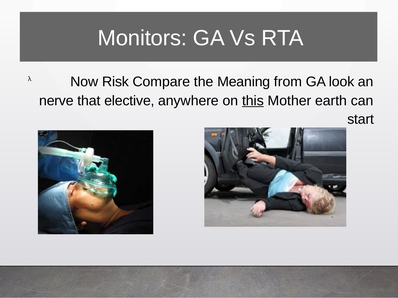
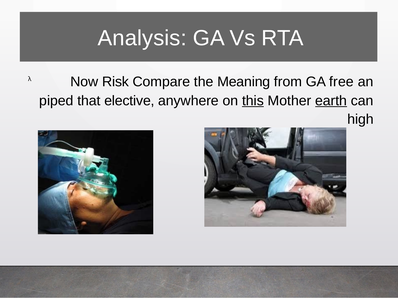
Monitors: Monitors -> Analysis
look: look -> free
nerve: nerve -> piped
earth underline: none -> present
start: start -> high
